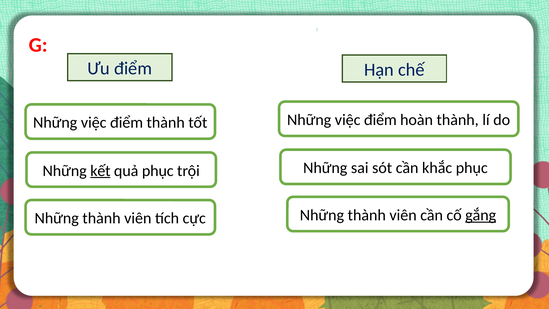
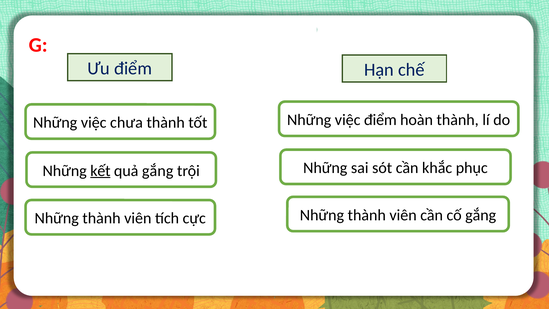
điểm at (127, 123): điểm -> chưa
quả phục: phục -> gắng
gắng at (481, 215) underline: present -> none
